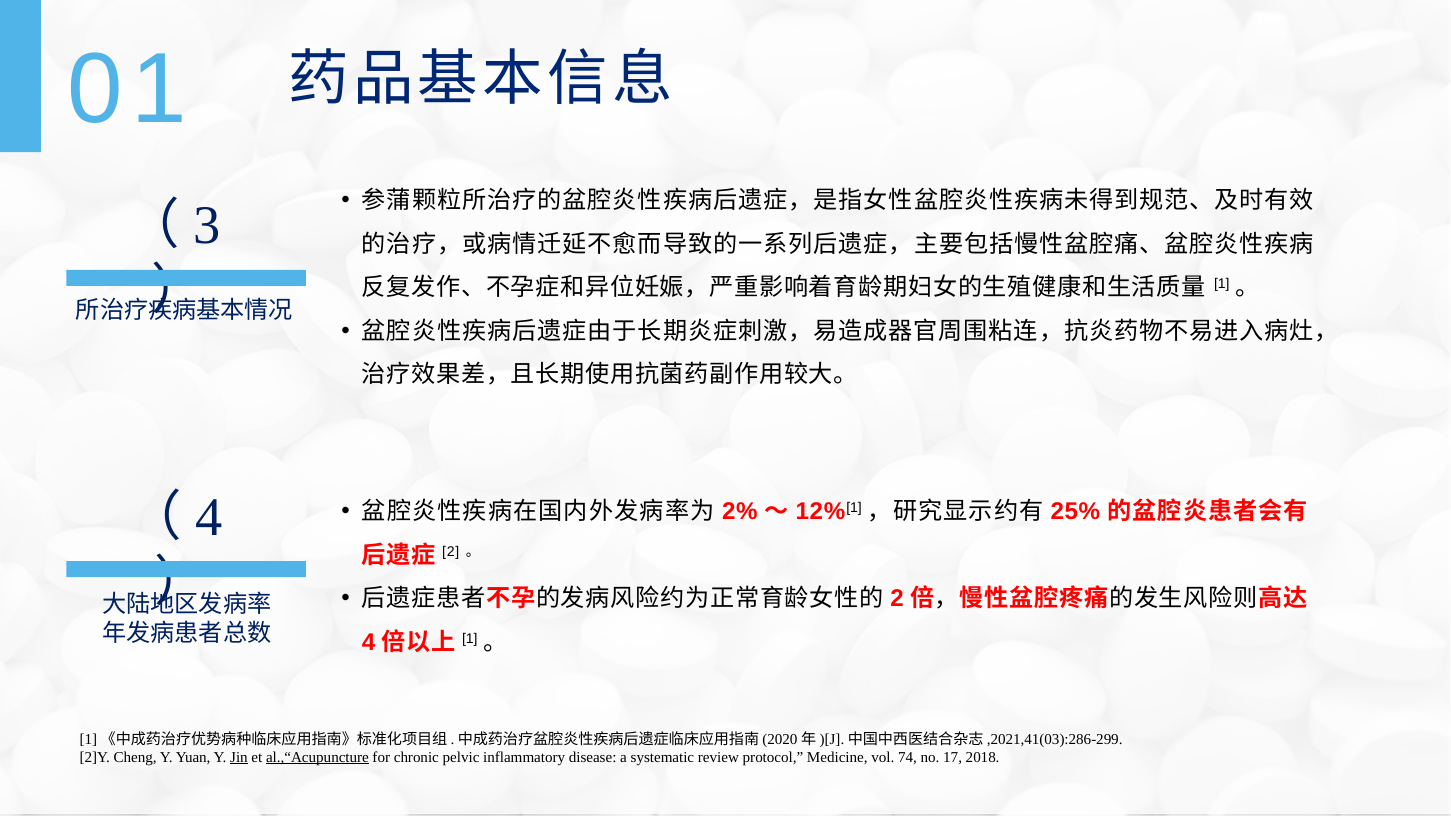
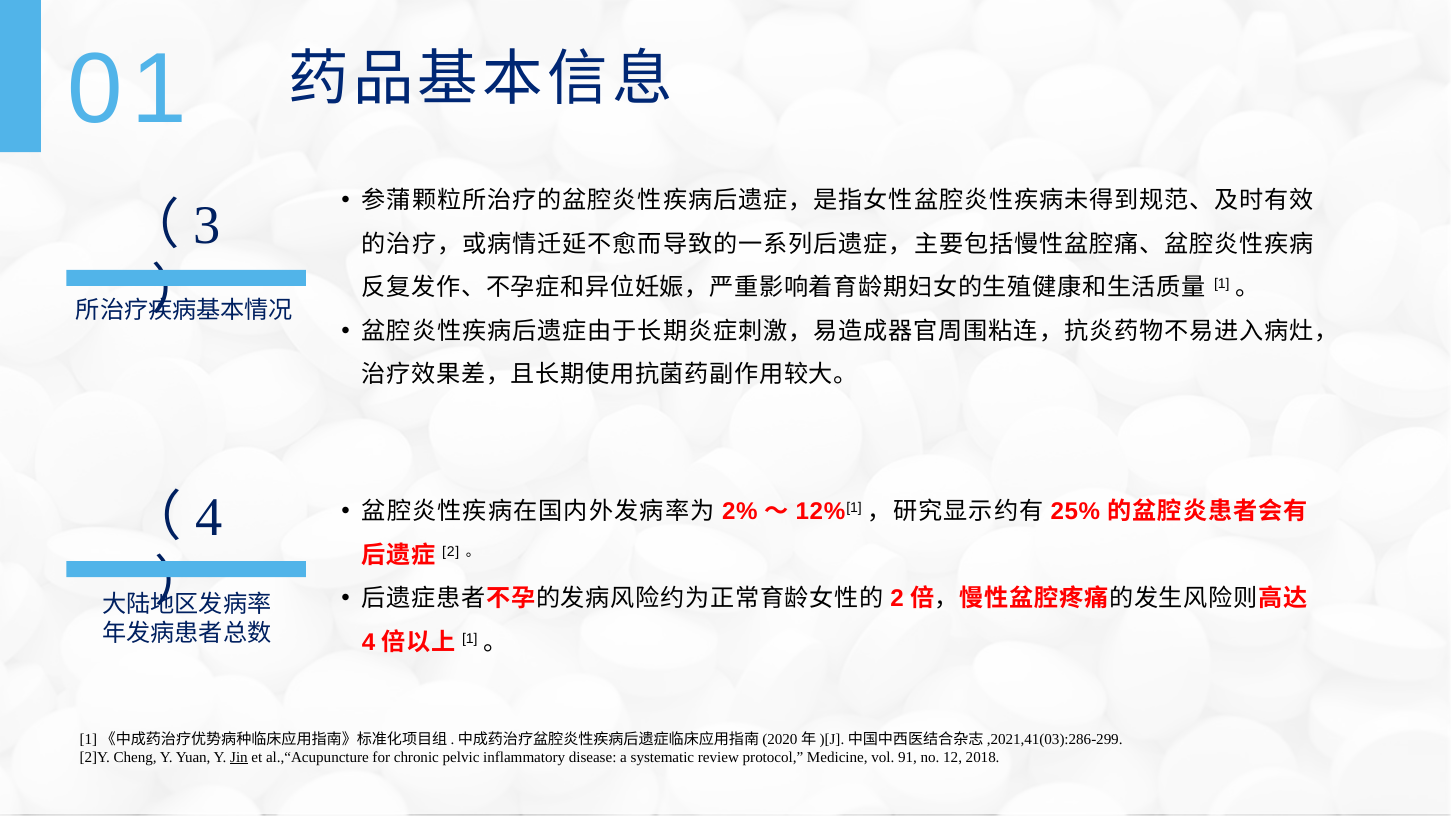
al.,“Acupuncture underline: present -> none
74: 74 -> 91
17: 17 -> 12
